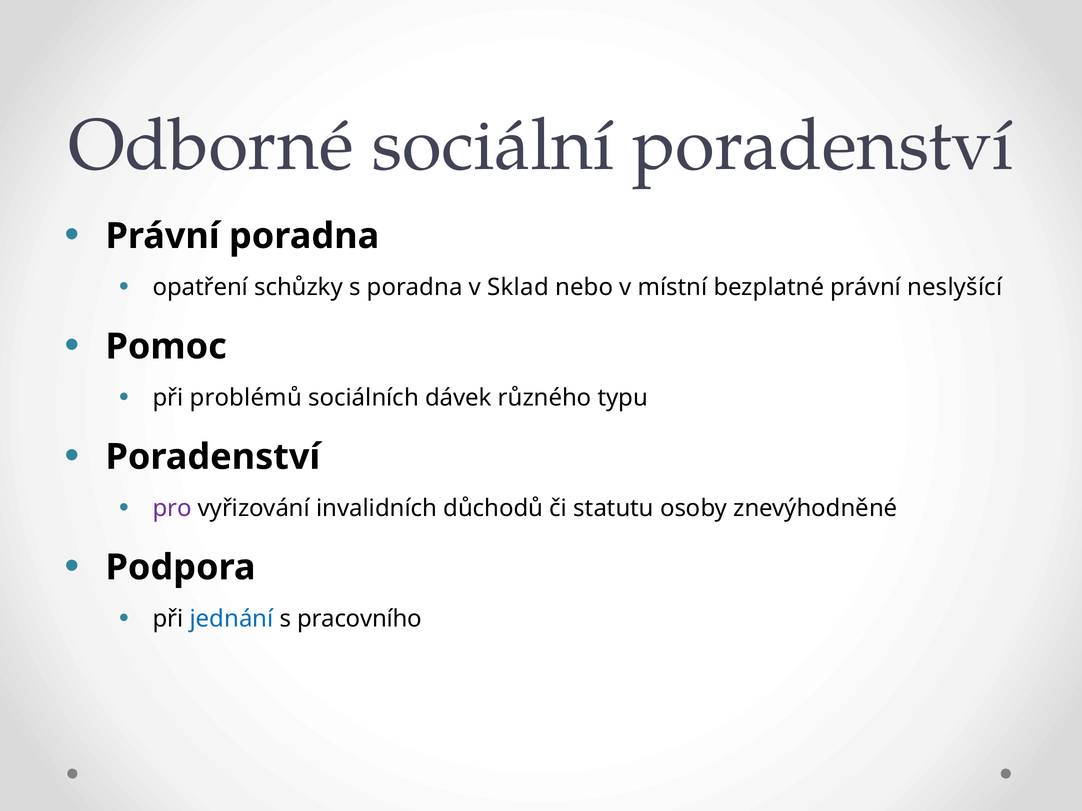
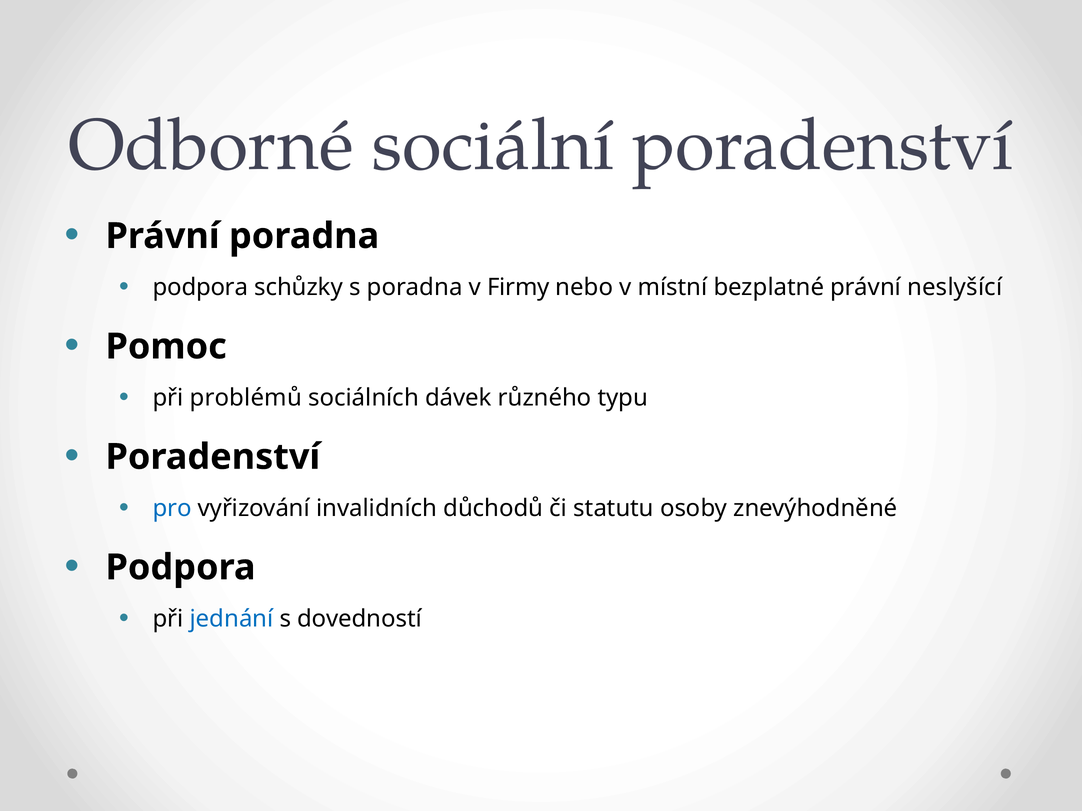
opatření at (200, 288): opatření -> podpora
Sklad: Sklad -> Firmy
pro colour: purple -> blue
pracovního: pracovního -> dovedností
